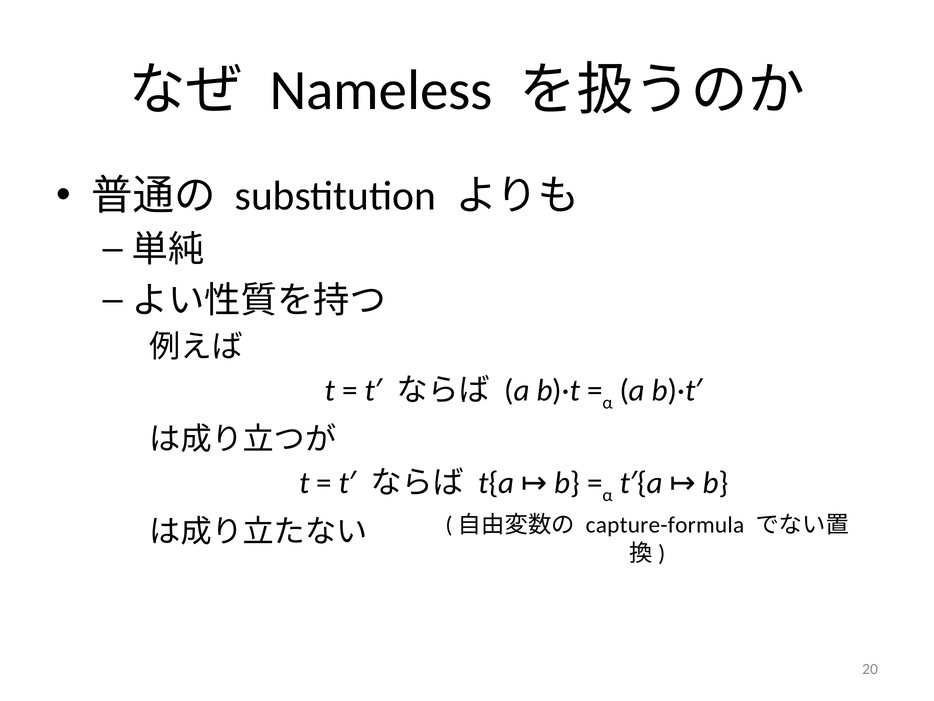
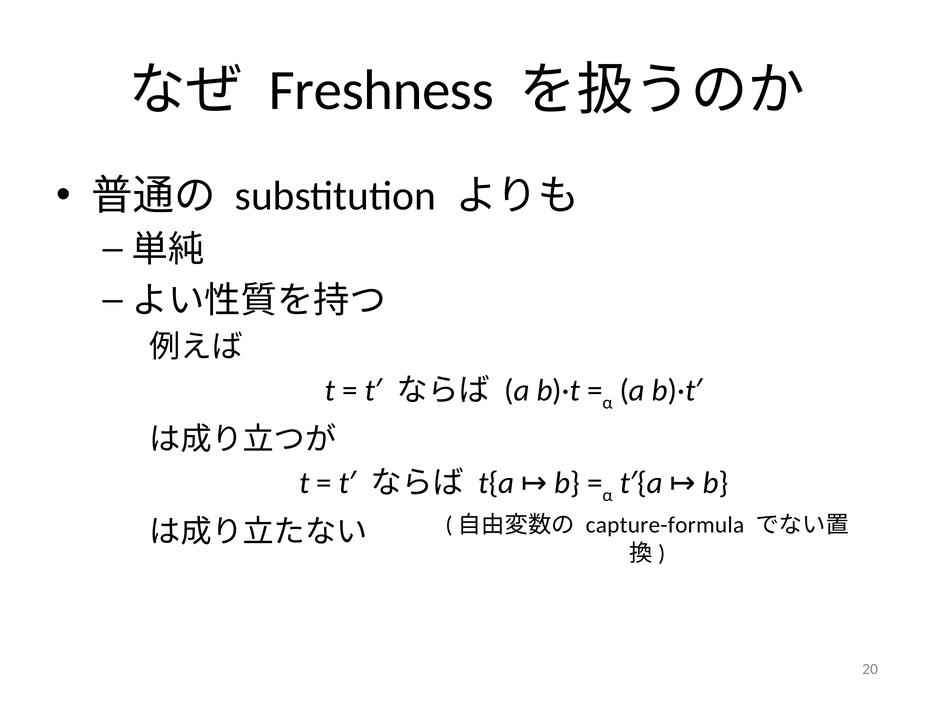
Nameless: Nameless -> Freshness
